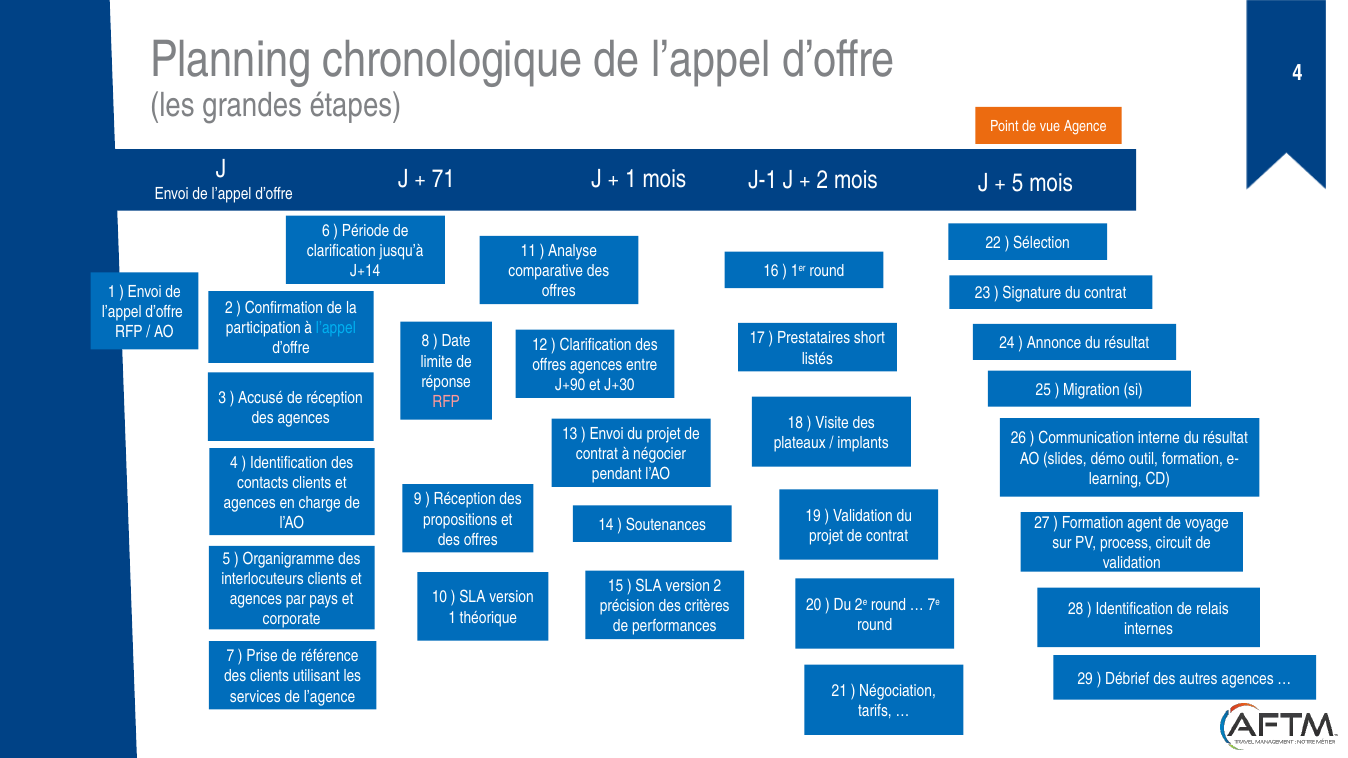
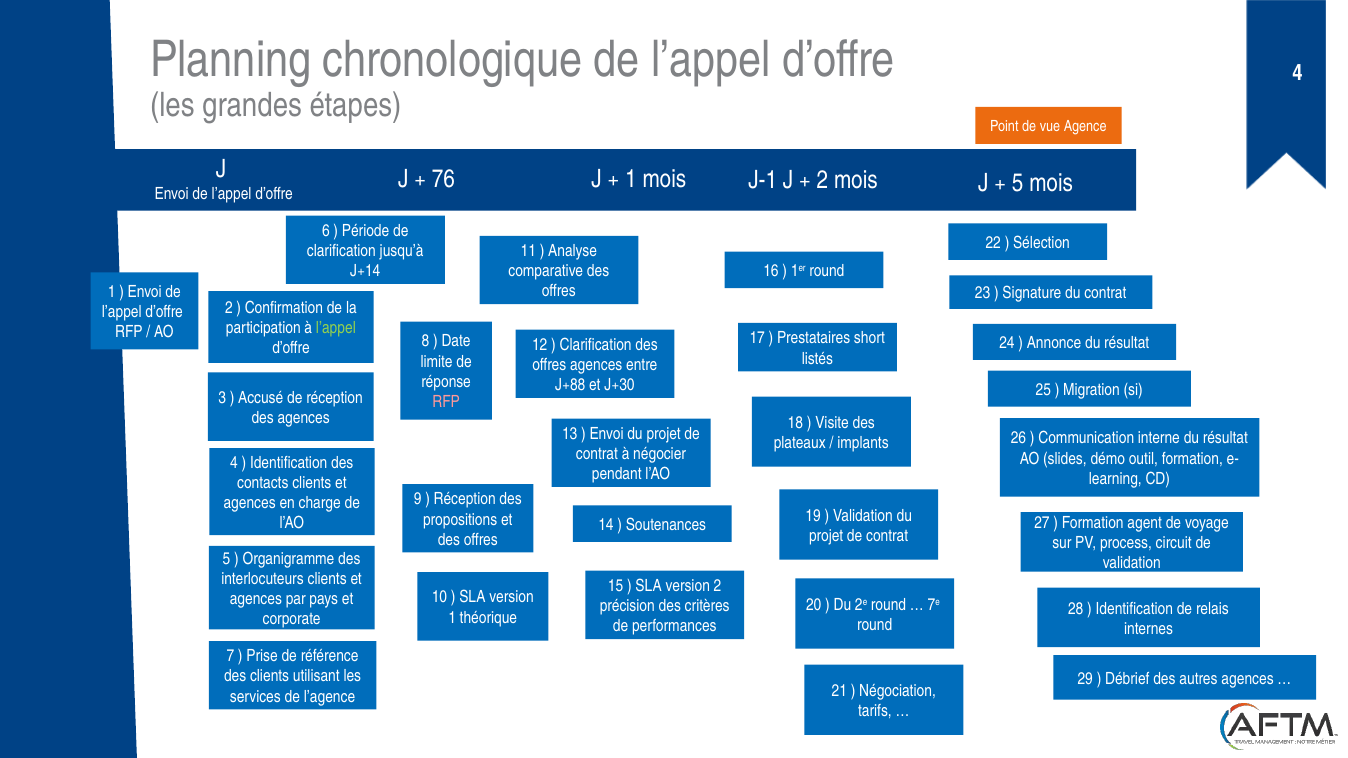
71: 71 -> 76
l’appel at (336, 328) colour: light blue -> light green
J+90: J+90 -> J+88
